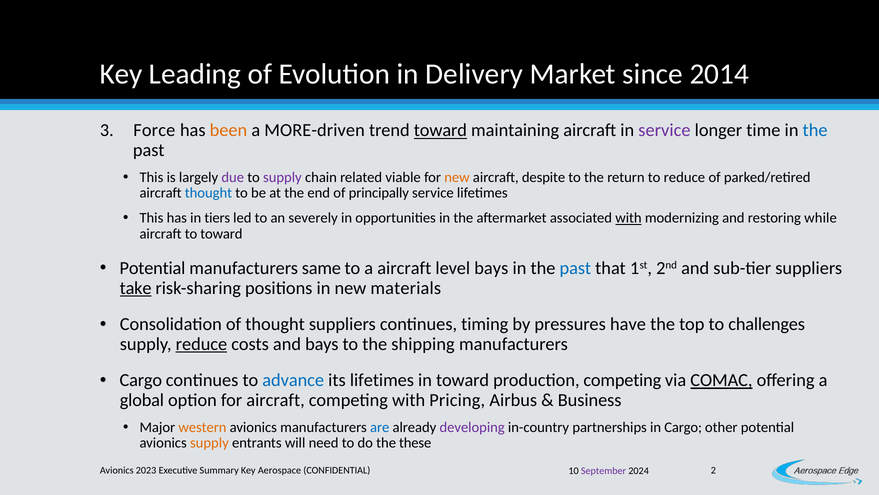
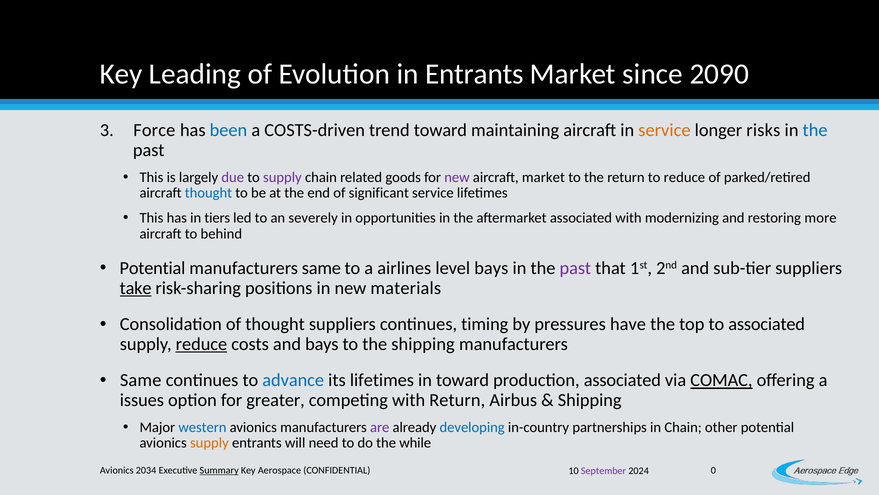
in Delivery: Delivery -> Entrants
2014: 2014 -> 2090
been colour: orange -> blue
MORE-driven: MORE-driven -> COSTS-driven
toward at (440, 130) underline: present -> none
service at (664, 130) colour: purple -> orange
time: time -> risks
viable: viable -> goods
new at (457, 177) colour: orange -> purple
aircraft despite: despite -> market
principally: principally -> significant
with at (628, 218) underline: present -> none
while: while -> more
to toward: toward -> behind
a aircraft: aircraft -> airlines
past at (575, 268) colour: blue -> purple
to challenges: challenges -> associated
Cargo at (141, 380): Cargo -> Same
production competing: competing -> associated
global: global -> issues
for aircraft: aircraft -> greater
with Pricing: Pricing -> Return
Business at (590, 400): Business -> Shipping
western colour: orange -> blue
are colour: blue -> purple
developing colour: purple -> blue
in Cargo: Cargo -> Chain
these: these -> while
2023: 2023 -> 2034
Summary underline: none -> present
2: 2 -> 0
